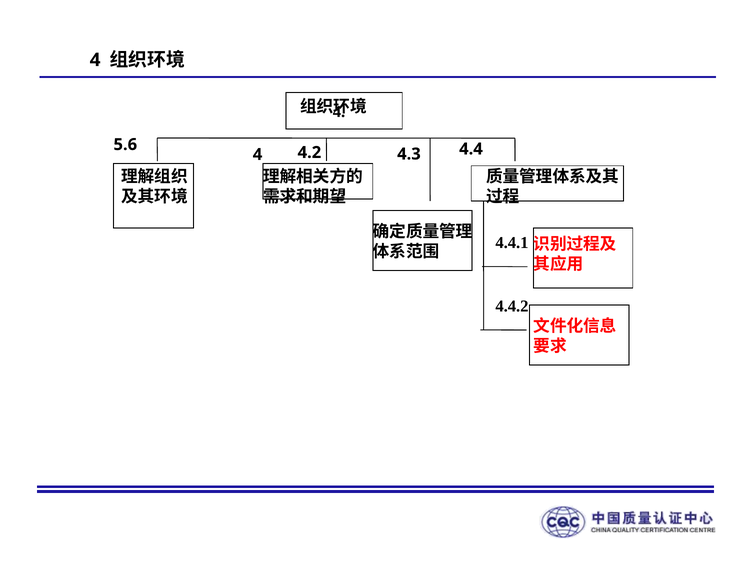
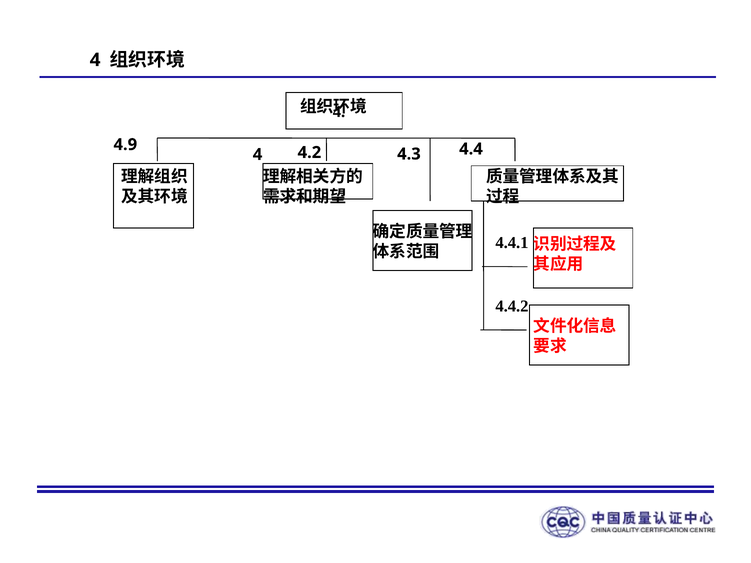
5.6: 5.6 -> 4.9
